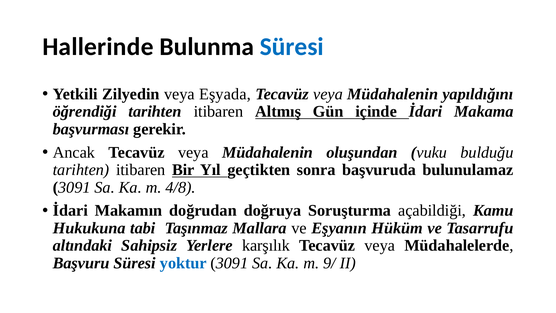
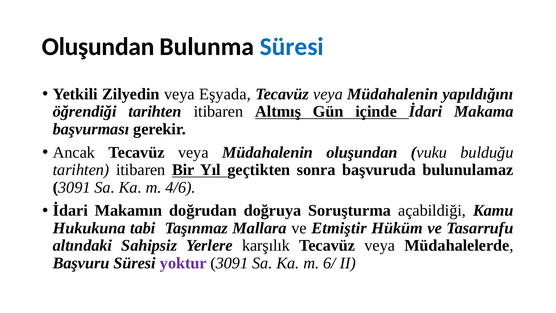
Hallerinde at (98, 47): Hallerinde -> Oluşundan
4/8: 4/8 -> 4/6
Eşyanın: Eşyanın -> Etmiştir
yoktur colour: blue -> purple
9/: 9/ -> 6/
